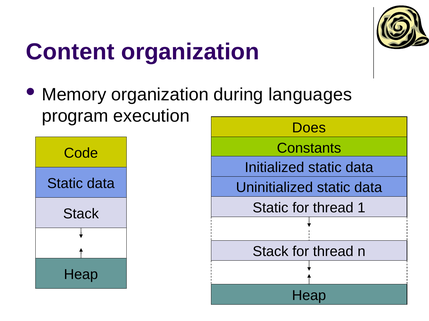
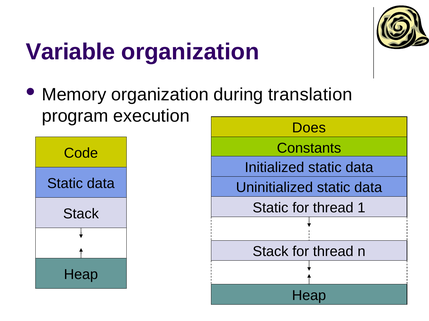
Content: Content -> Variable
languages: languages -> translation
